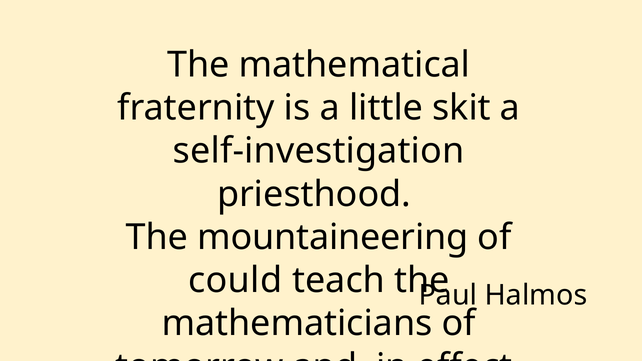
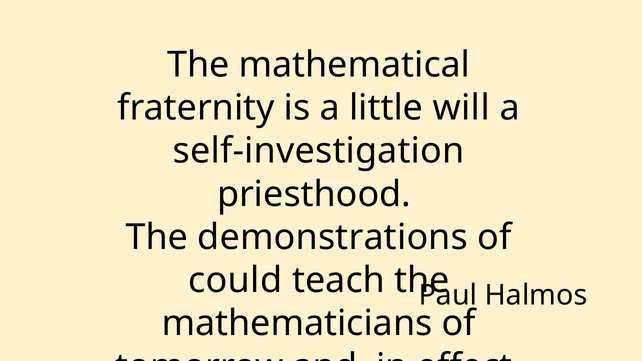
skit: skit -> will
mountaineering: mountaineering -> demonstrations
